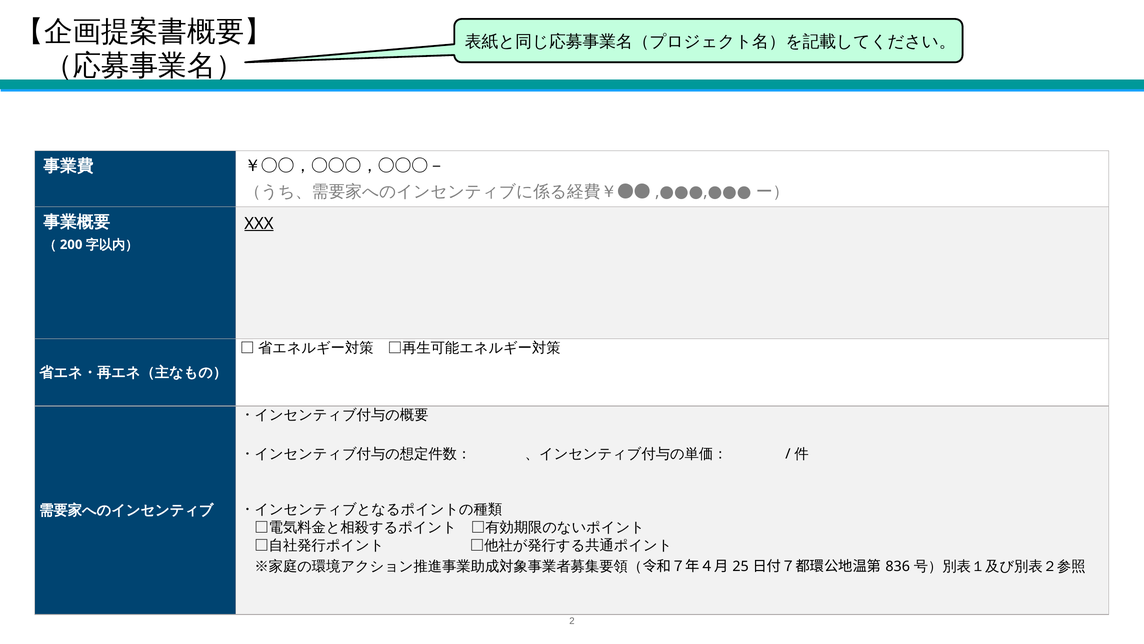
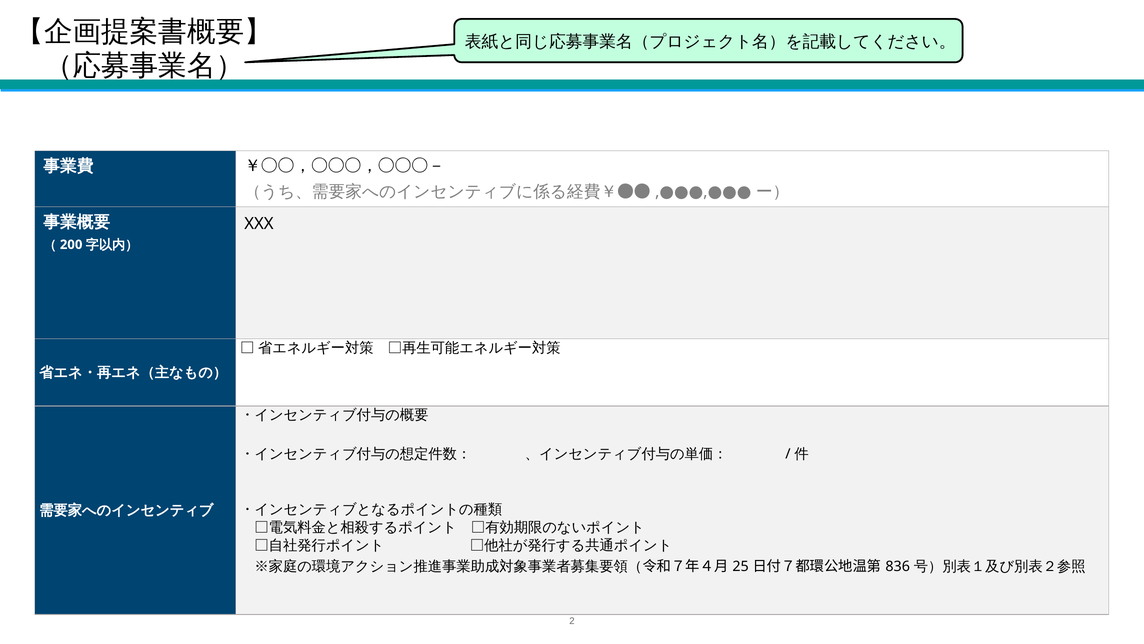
XXX underline: present -> none
